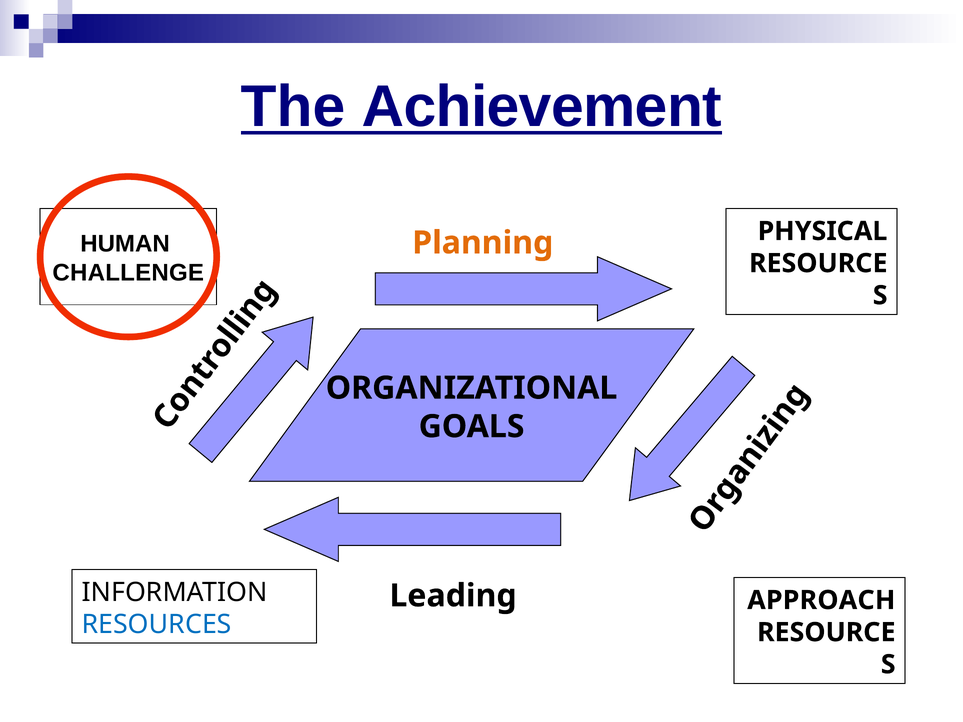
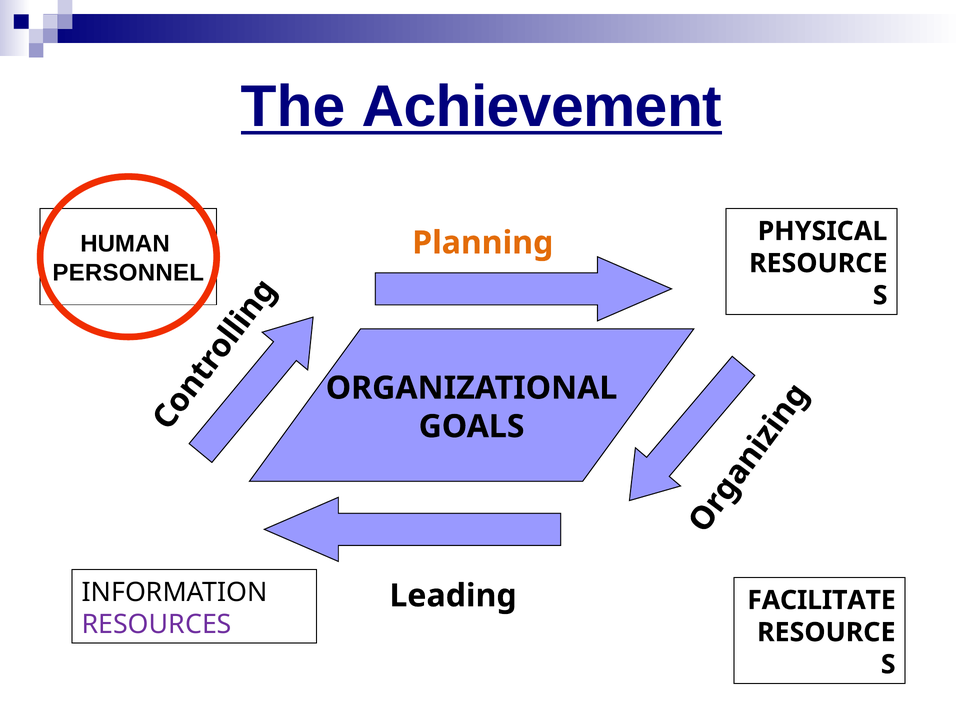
CHALLENGE: CHALLENGE -> PERSONNEL
APPROACH: APPROACH -> FACILITATE
RESOURCES colour: blue -> purple
